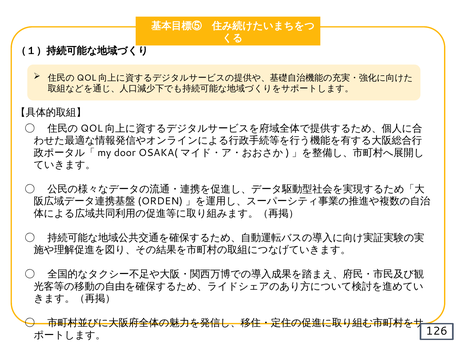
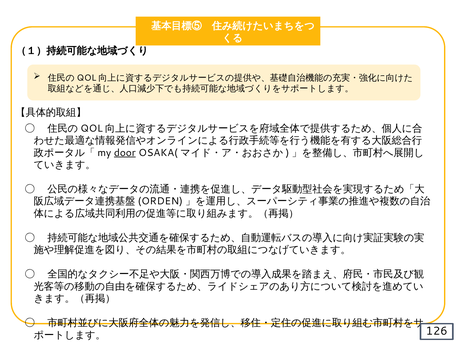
door underline: none -> present
